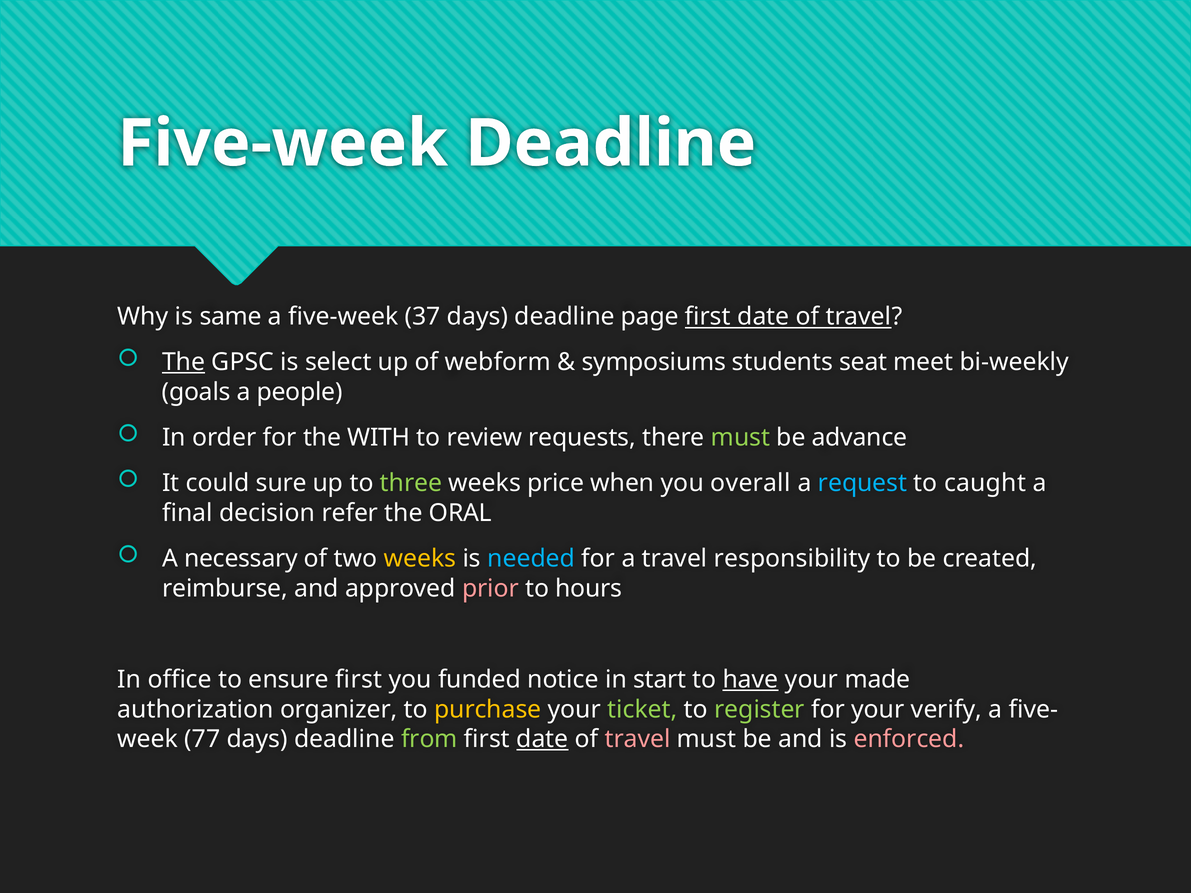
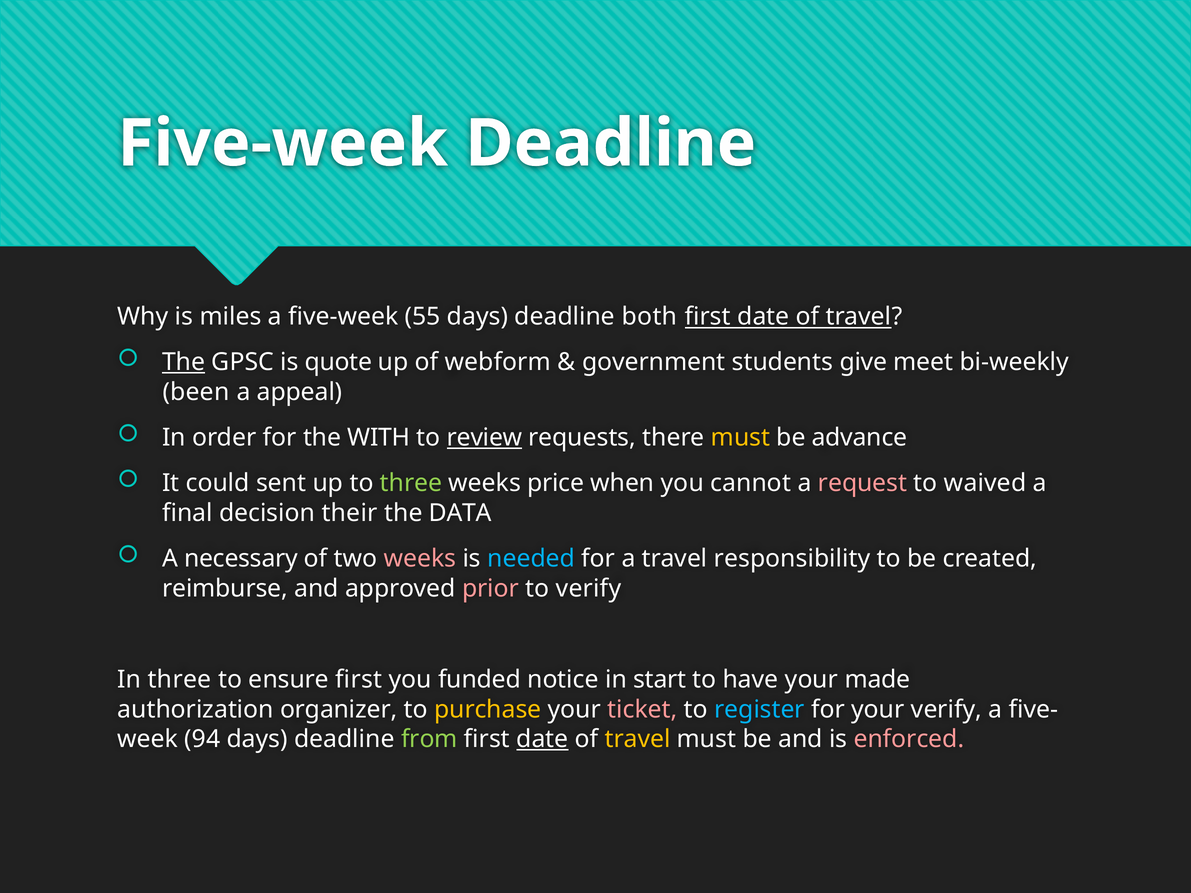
same: same -> miles
37: 37 -> 55
page: page -> both
select: select -> quote
symposiums: symposiums -> government
seat: seat -> give
goals: goals -> been
people: people -> appeal
review underline: none -> present
must at (741, 438) colour: light green -> yellow
sure: sure -> sent
overall: overall -> cannot
request colour: light blue -> pink
caught: caught -> waived
refer: refer -> their
ORAL: ORAL -> DATA
weeks at (420, 559) colour: yellow -> pink
to hours: hours -> verify
In office: office -> three
have underline: present -> none
ticket colour: light green -> pink
register colour: light green -> light blue
77: 77 -> 94
travel at (638, 739) colour: pink -> yellow
